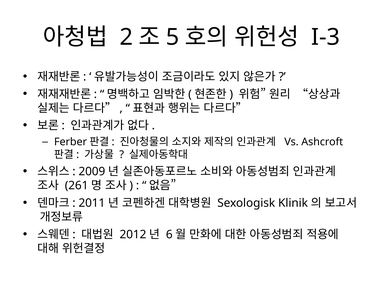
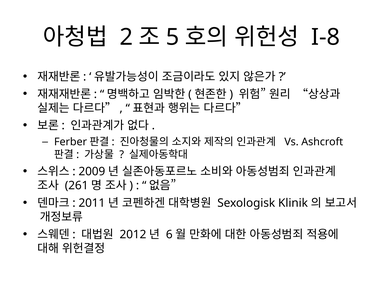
I-3: I-3 -> I-8
